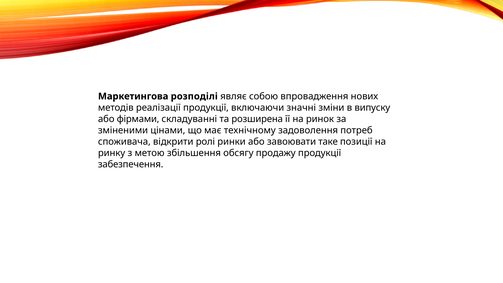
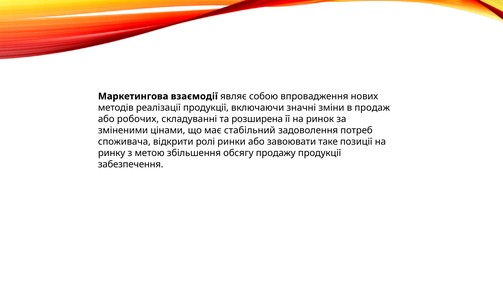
розподілі: розподілі -> взаємодії
випуску: випуску -> продаж
фірмами: фірмами -> робочих
технічному: технічному -> стабільний
